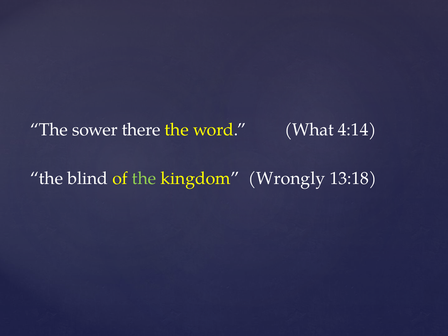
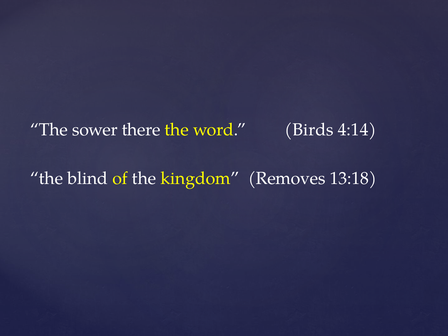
What: What -> Birds
the at (144, 179) colour: light green -> white
Wrongly: Wrongly -> Removes
